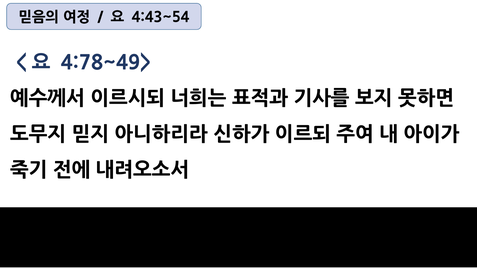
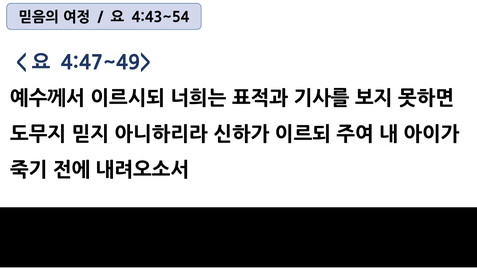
4:78~49>: 4:78~49> -> 4:47~49>
